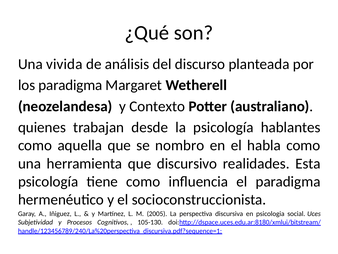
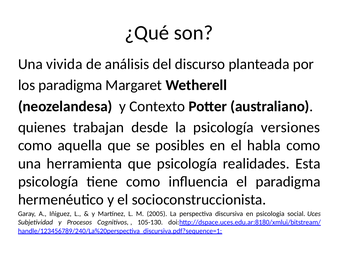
hablantes: hablantes -> versiones
nombro: nombro -> posibles
que discursivo: discursivo -> psicología
